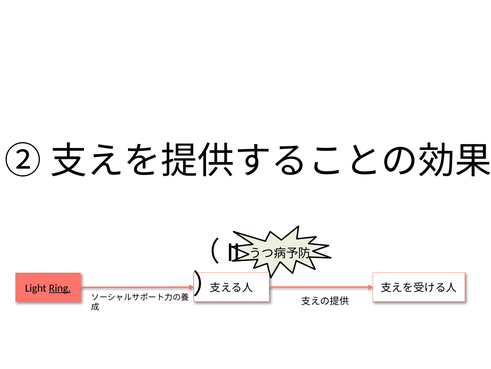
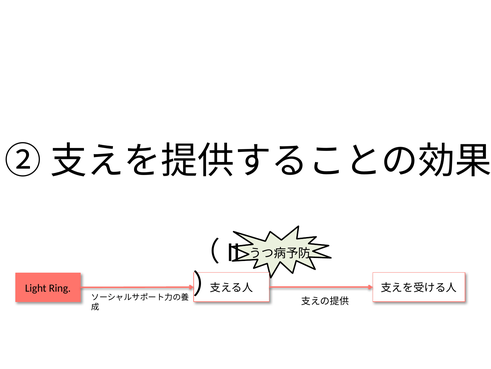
Ring underline: present -> none
